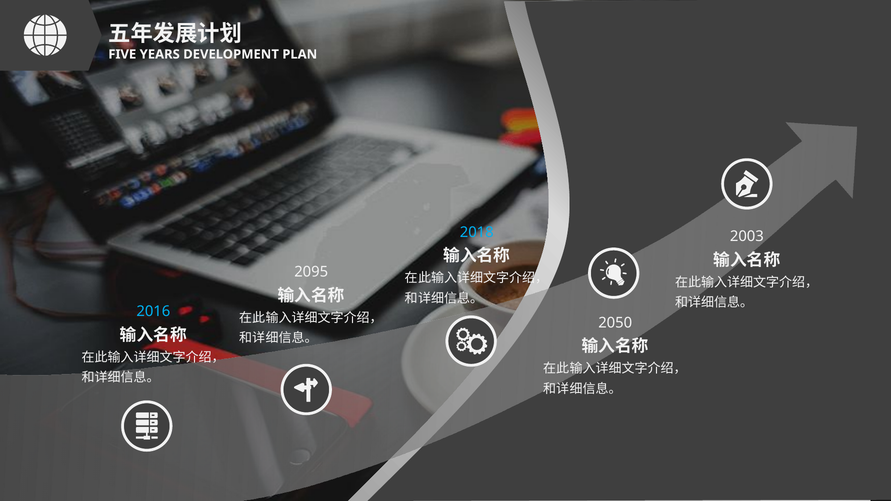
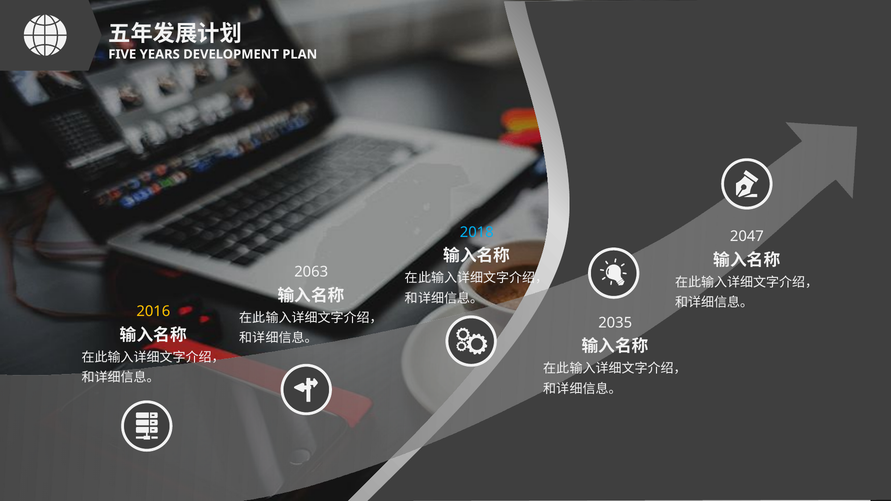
2003: 2003 -> 2047
2095: 2095 -> 2063
2016 colour: light blue -> yellow
2050: 2050 -> 2035
